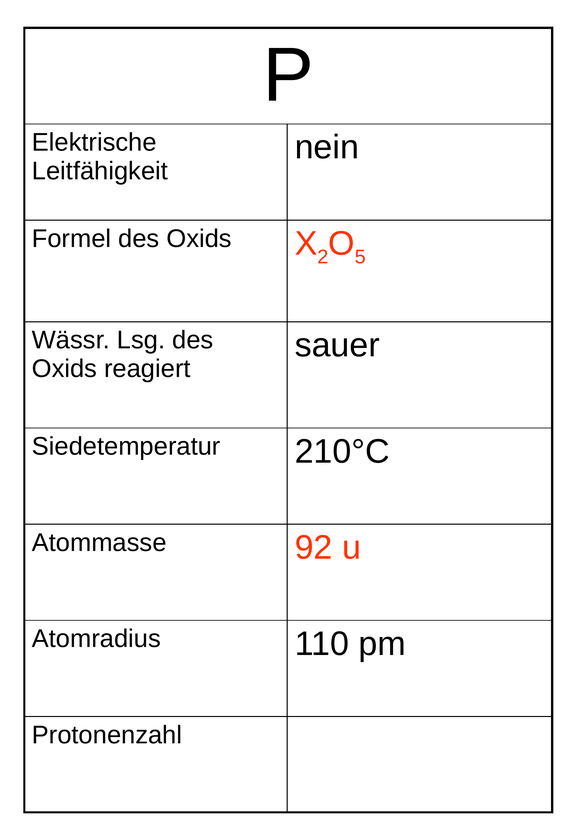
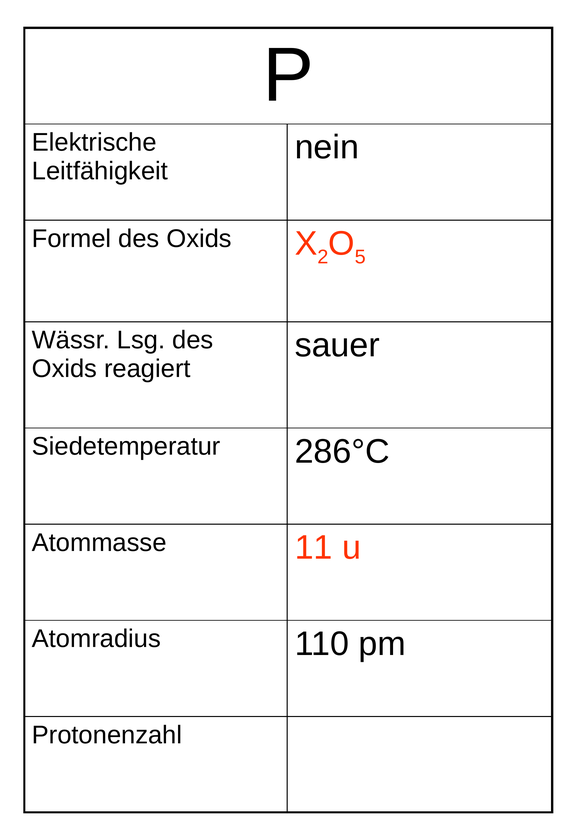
210°C: 210°C -> 286°C
92: 92 -> 11
